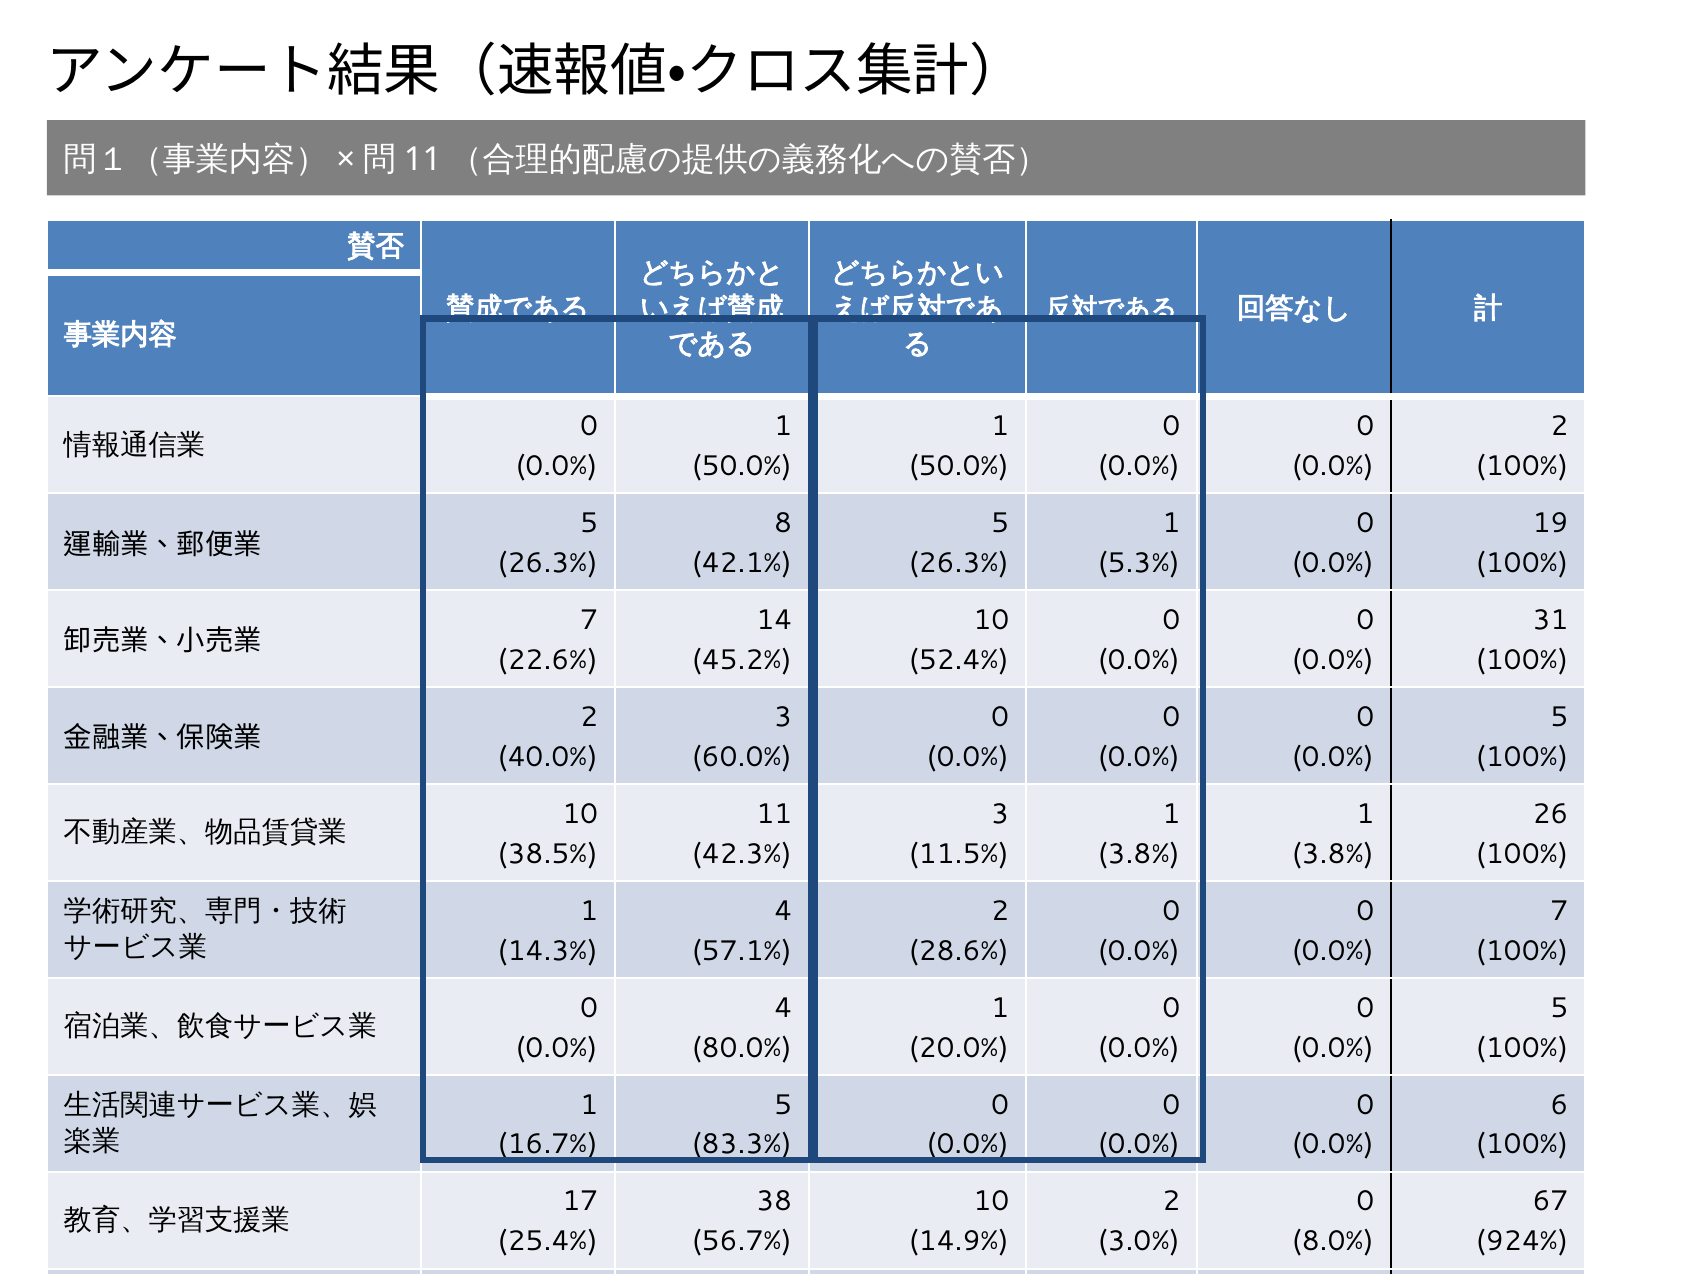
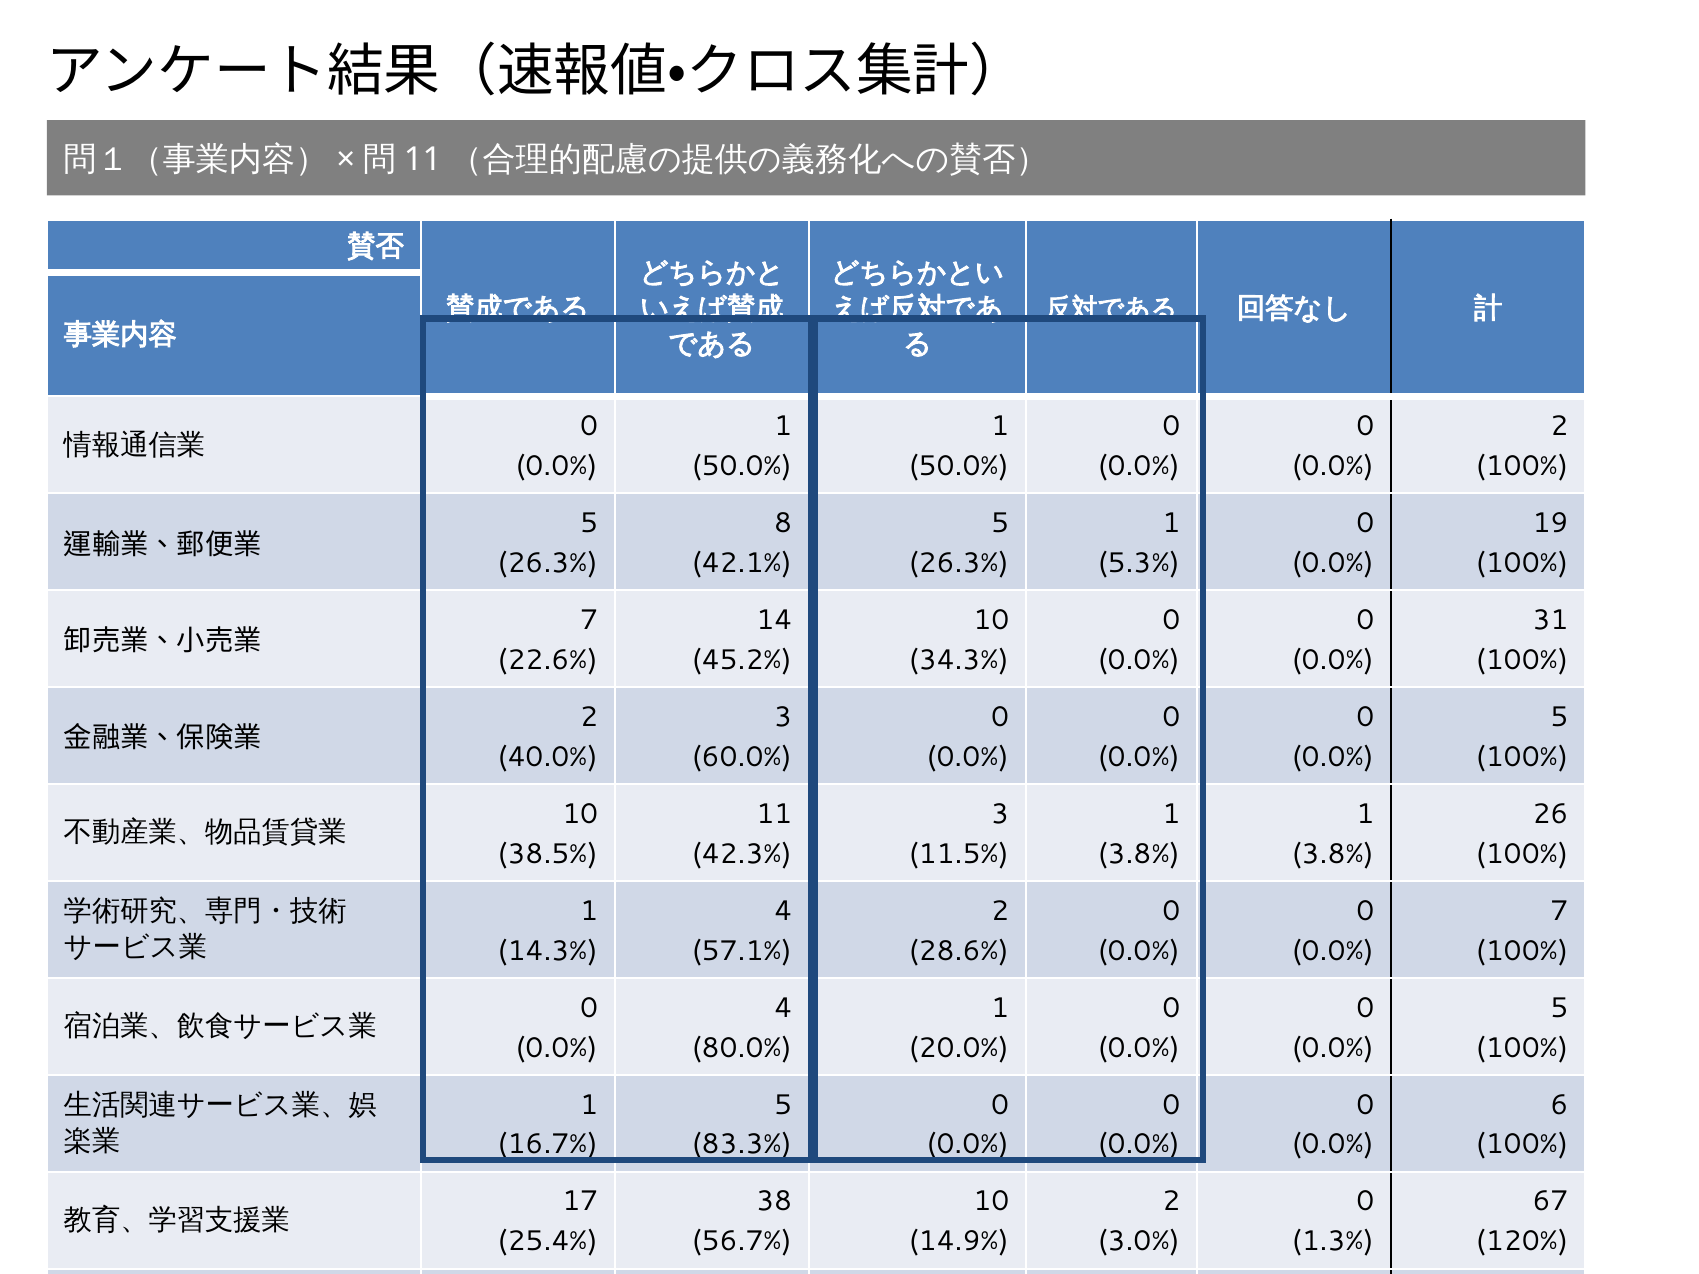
52.4%: 52.4% -> 34.3%
8.0%: 8.0% -> 1.3%
924%: 924% -> 120%
